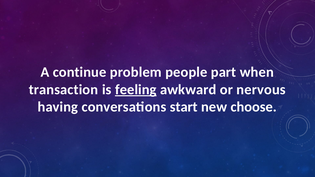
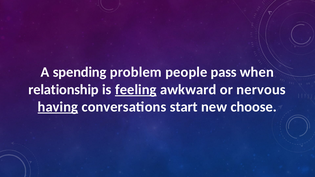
continue: continue -> spending
part: part -> pass
transaction: transaction -> relationship
having underline: none -> present
